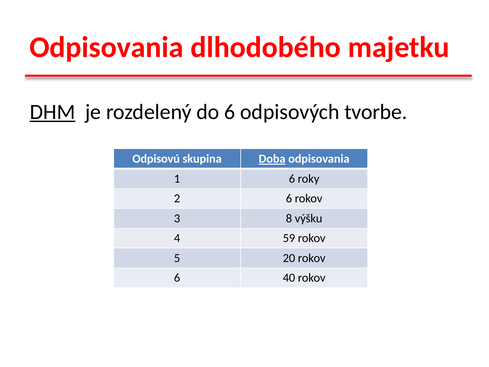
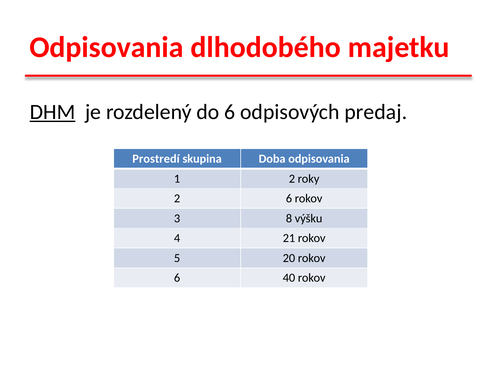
tvorbe: tvorbe -> predaj
Odpisovú: Odpisovú -> Prostredí
Doba underline: present -> none
1 6: 6 -> 2
59: 59 -> 21
